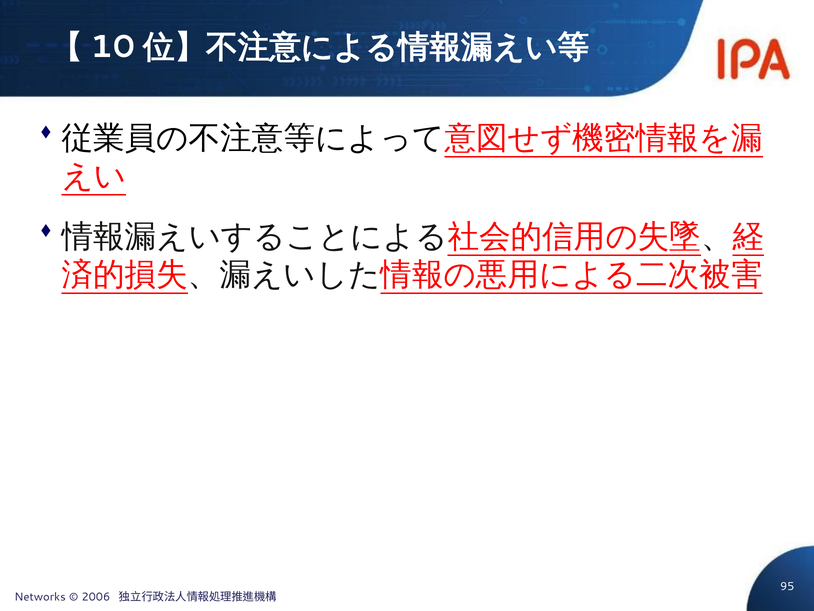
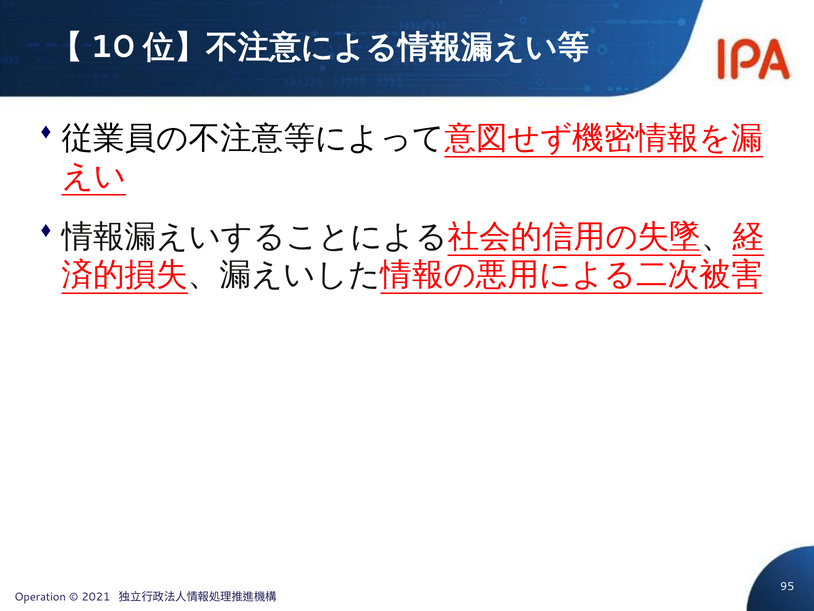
Networks: Networks -> Operation
2006: 2006 -> 2021
